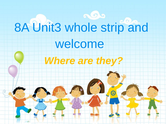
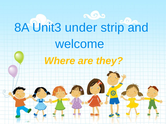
whole: whole -> under
